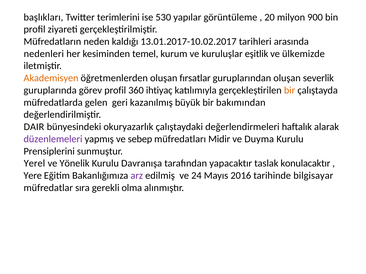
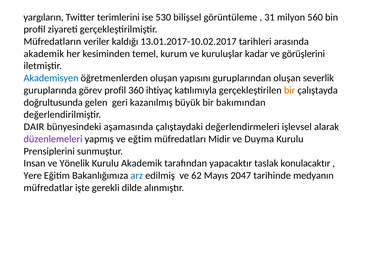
başlıkları: başlıkları -> yargıların
yapılar: yapılar -> bilişsel
20: 20 -> 31
900: 900 -> 560
neden: neden -> veriler
nedenleri at (44, 54): nedenleri -> akademik
eşitlik: eşitlik -> kadar
ülkemizde: ülkemizde -> görüşlerini
Akademisyen colour: orange -> blue
fırsatlar: fırsatlar -> yapısını
müfredatlarda: müfredatlarda -> doğrultusunda
okuryazarlık: okuryazarlık -> aşamasında
haftalık: haftalık -> işlevsel
sebep: sebep -> eğtim
Yerel: Yerel -> Insan
Kurulu Davranışa: Davranışa -> Akademik
arz colour: purple -> blue
24: 24 -> 62
2016: 2016 -> 2047
bilgisayar: bilgisayar -> medyanın
sıra: sıra -> işte
olma: olma -> dilde
